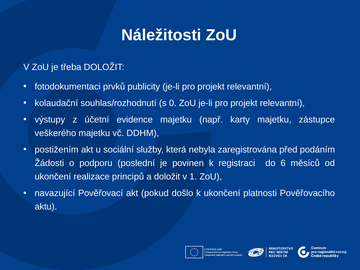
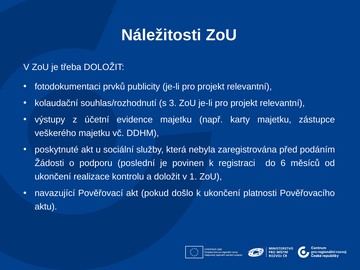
0: 0 -> 3
postižením: postižením -> poskytnuté
principů: principů -> kontrolu
